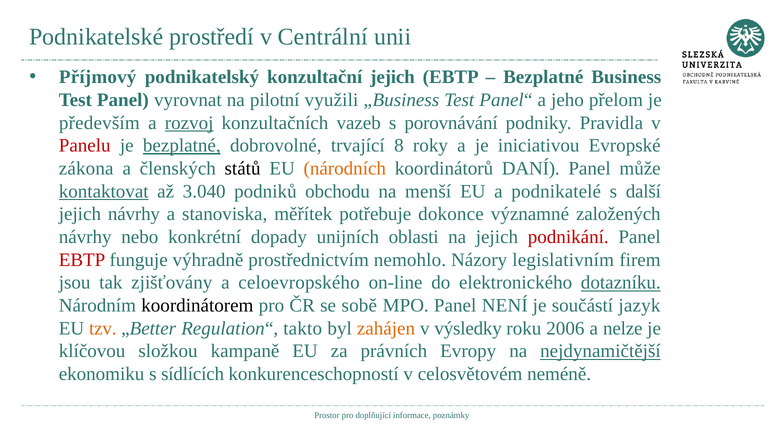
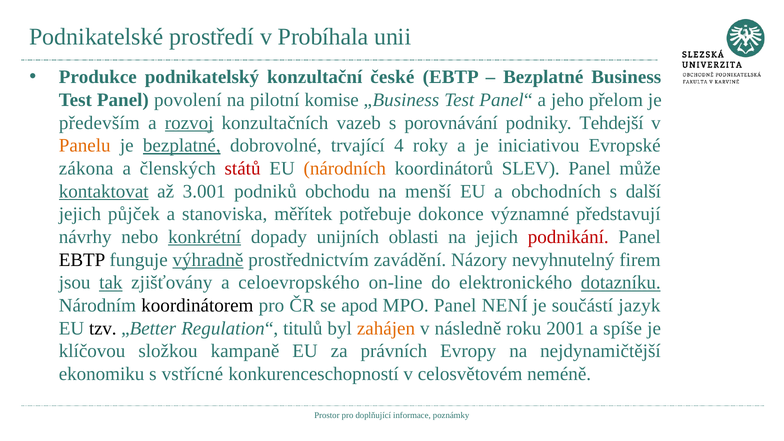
Centrální: Centrální -> Probíhala
Příjmový: Příjmový -> Produkce
konzultační jejich: jejich -> české
vyrovnat: vyrovnat -> povolení
využili: využili -> komise
Pravidla: Pravidla -> Tehdejší
Panelu colour: red -> orange
8: 8 -> 4
států colour: black -> red
DANÍ: DANÍ -> SLEV
3.040: 3.040 -> 3.001
podnikatelé: podnikatelé -> obchodních
jejich návrhy: návrhy -> půjček
založených: založených -> představují
konkrétní underline: none -> present
EBTP at (82, 260) colour: red -> black
výhradně underline: none -> present
nemohlo: nemohlo -> zavádění
legislativním: legislativním -> nevyhnutelný
tak underline: none -> present
sobě: sobě -> apod
tzv colour: orange -> black
takto: takto -> titulů
výsledky: výsledky -> následně
2006: 2006 -> 2001
nelze: nelze -> spíše
nejdynamičtější underline: present -> none
sídlících: sídlících -> vstřícné
